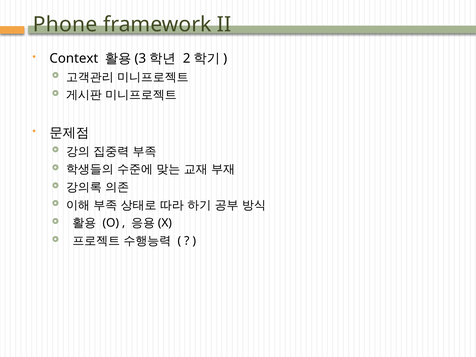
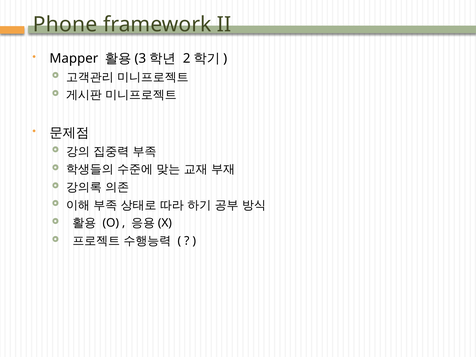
Context: Context -> Mapper
